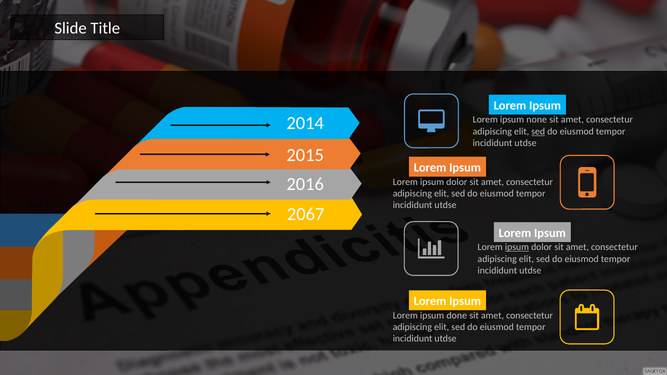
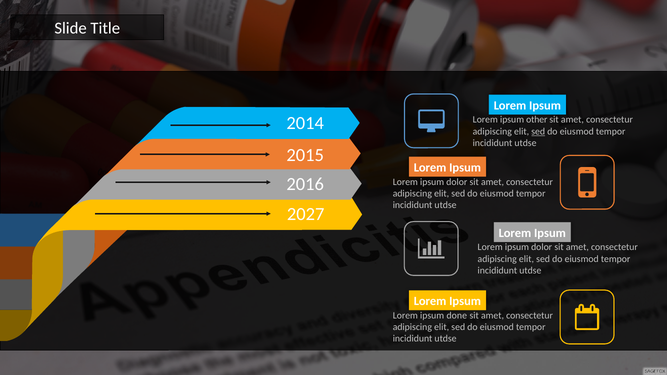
none: none -> other
2067: 2067 -> 2027
ipsum at (517, 247) underline: present -> none
